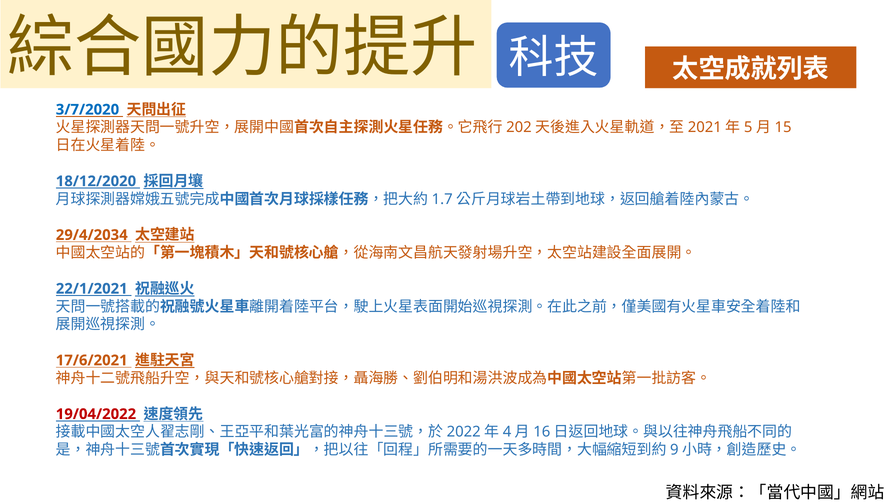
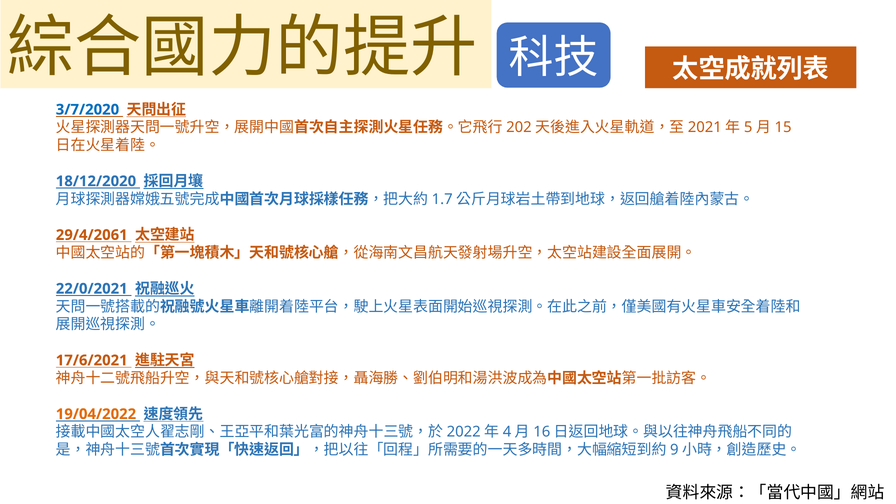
29/4/2034: 29/4/2034 -> 29/4/2061
22/1/2021: 22/1/2021 -> 22/0/2021
19/04/2022 colour: red -> orange
